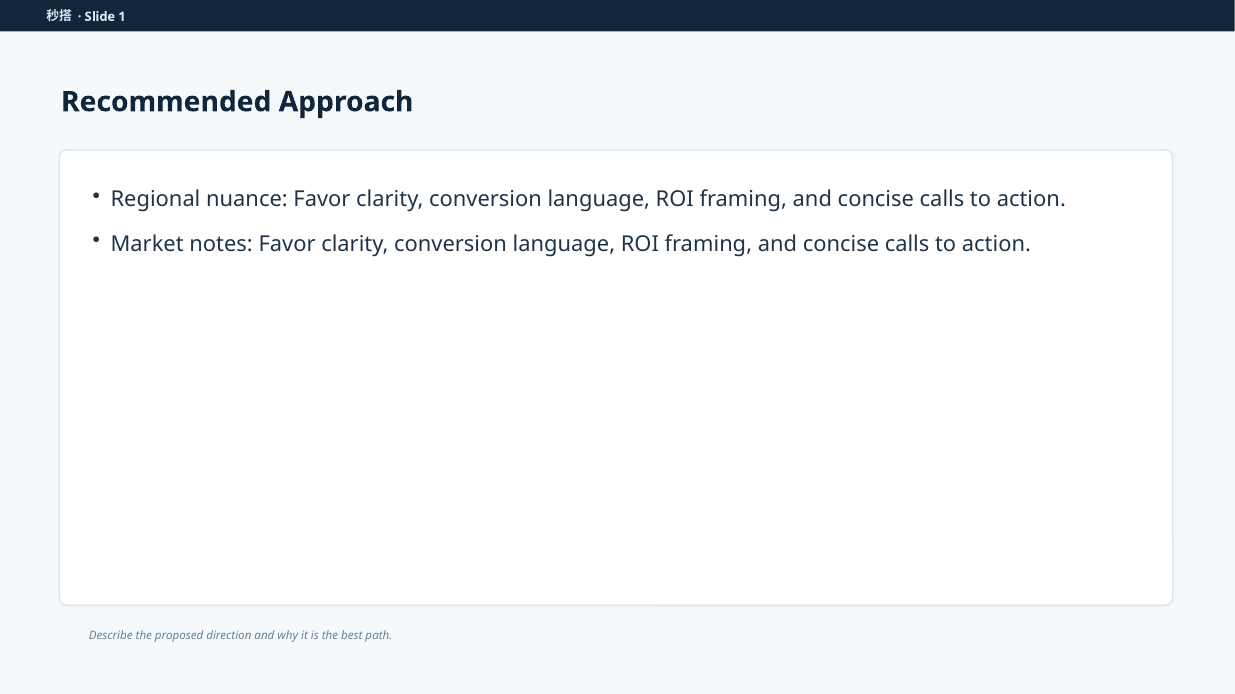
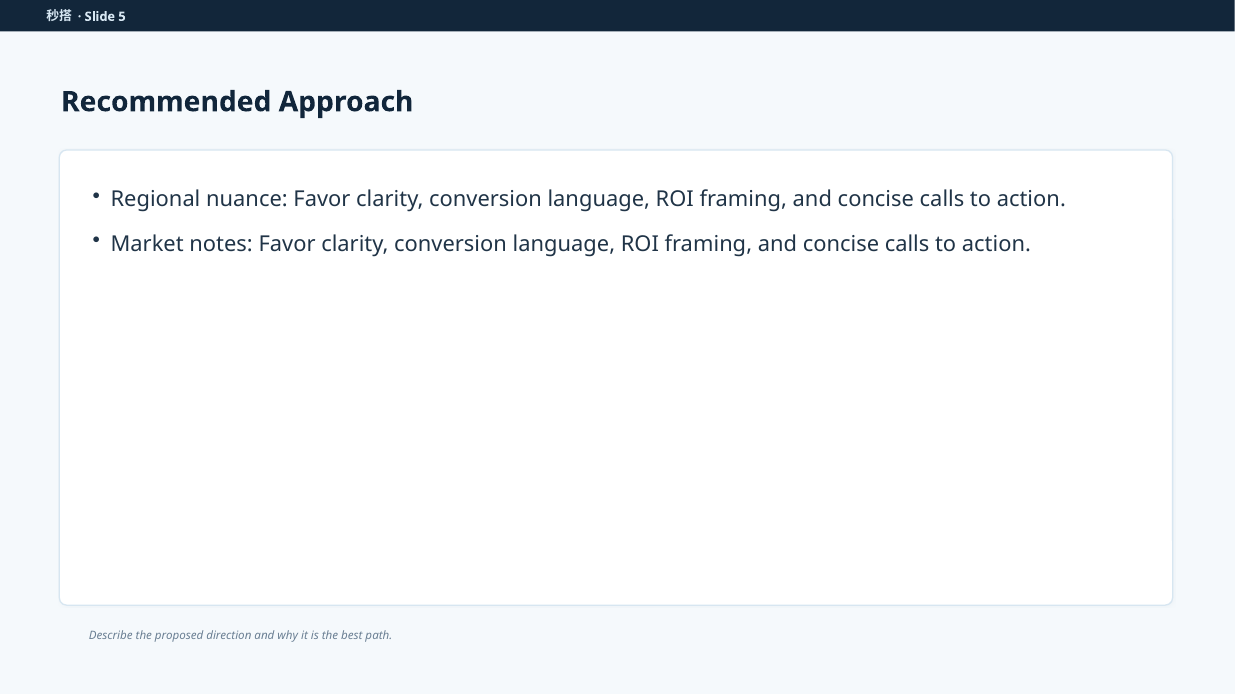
1: 1 -> 5
